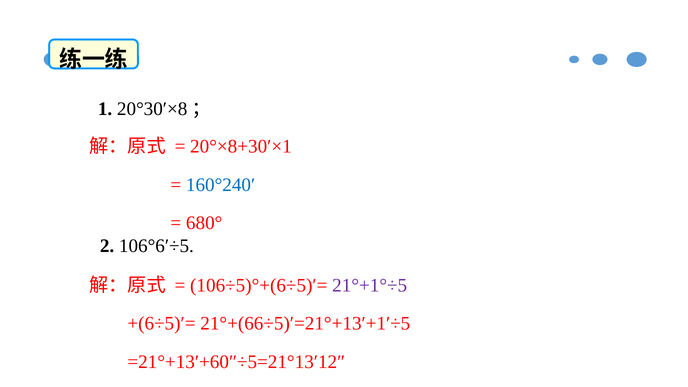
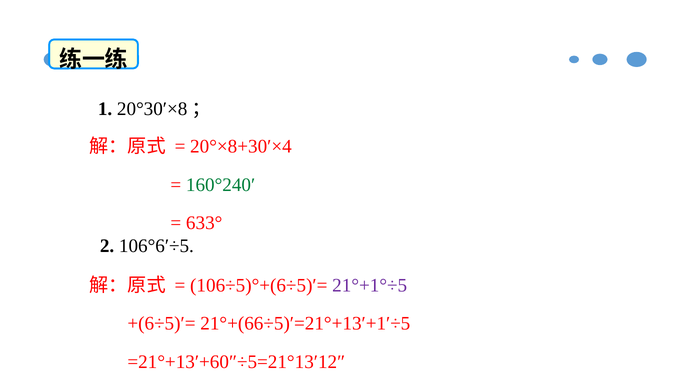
20°×8+30′×1: 20°×8+30′×1 -> 20°×8+30′×4
160°240′ colour: blue -> green
680°: 680° -> 633°
